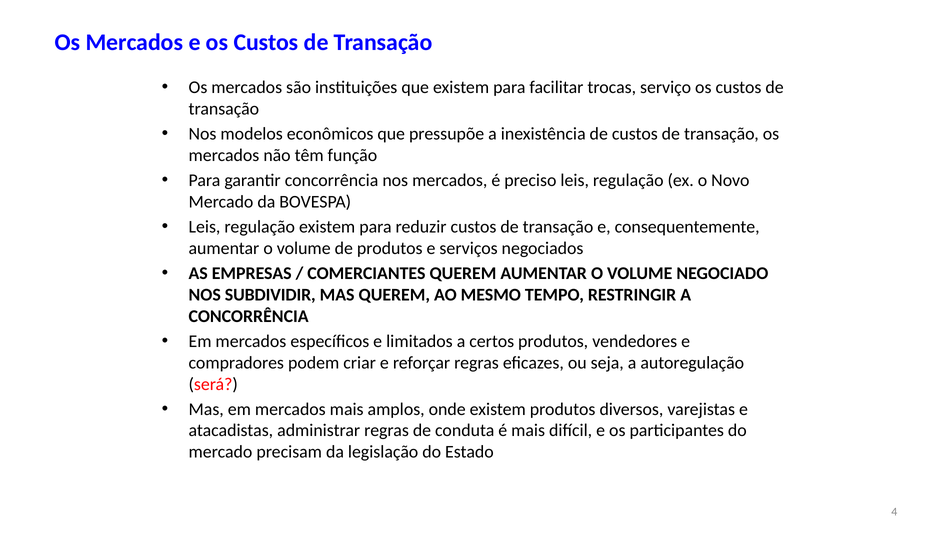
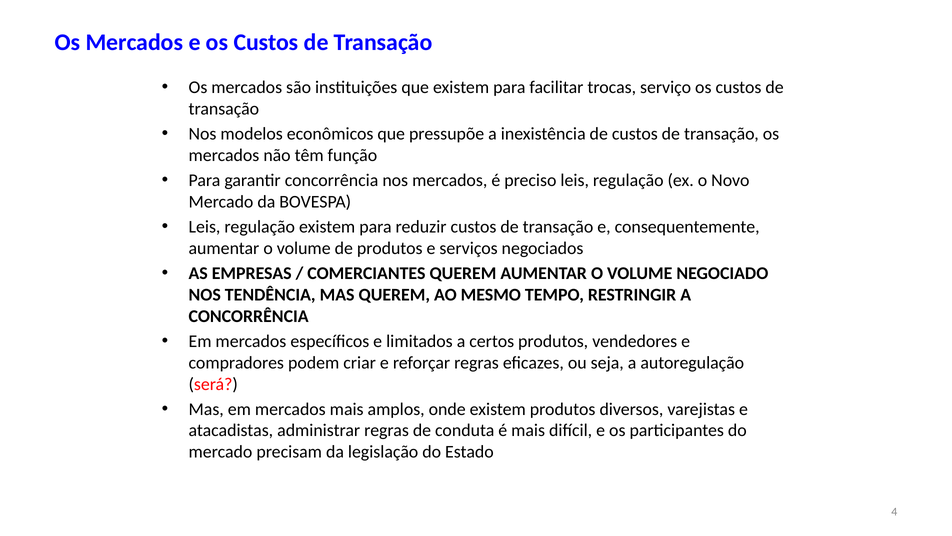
SUBDIVIDIR: SUBDIVIDIR -> TENDÊNCIA
